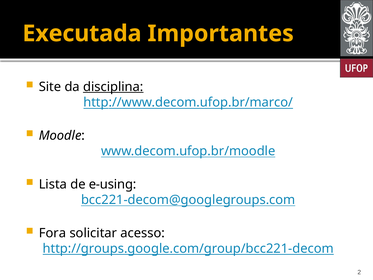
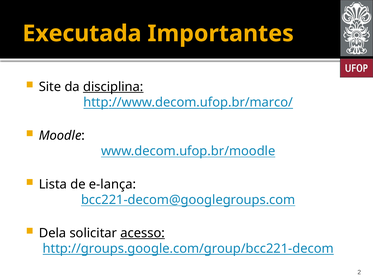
e-using: e-using -> e-lança
Fora: Fora -> Dela
acesso underline: none -> present
